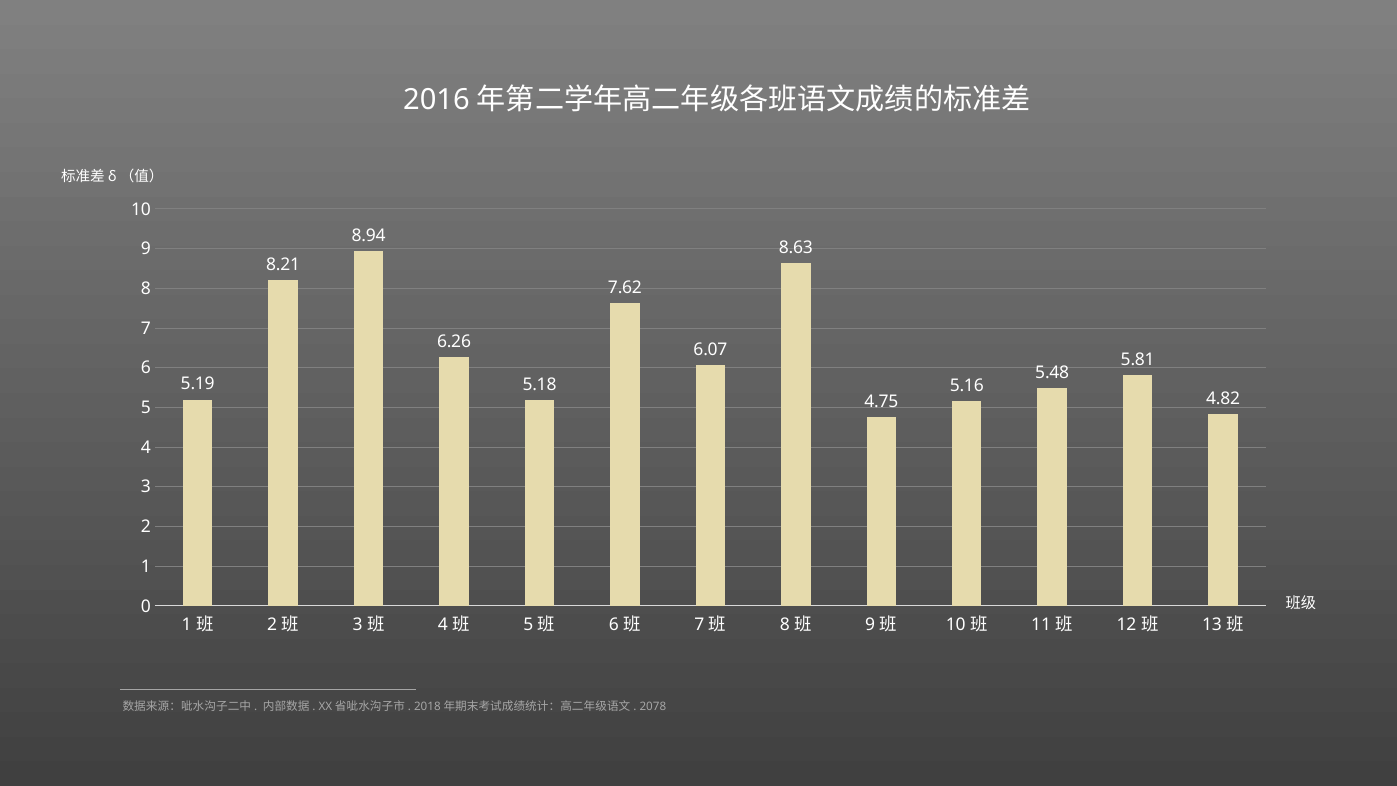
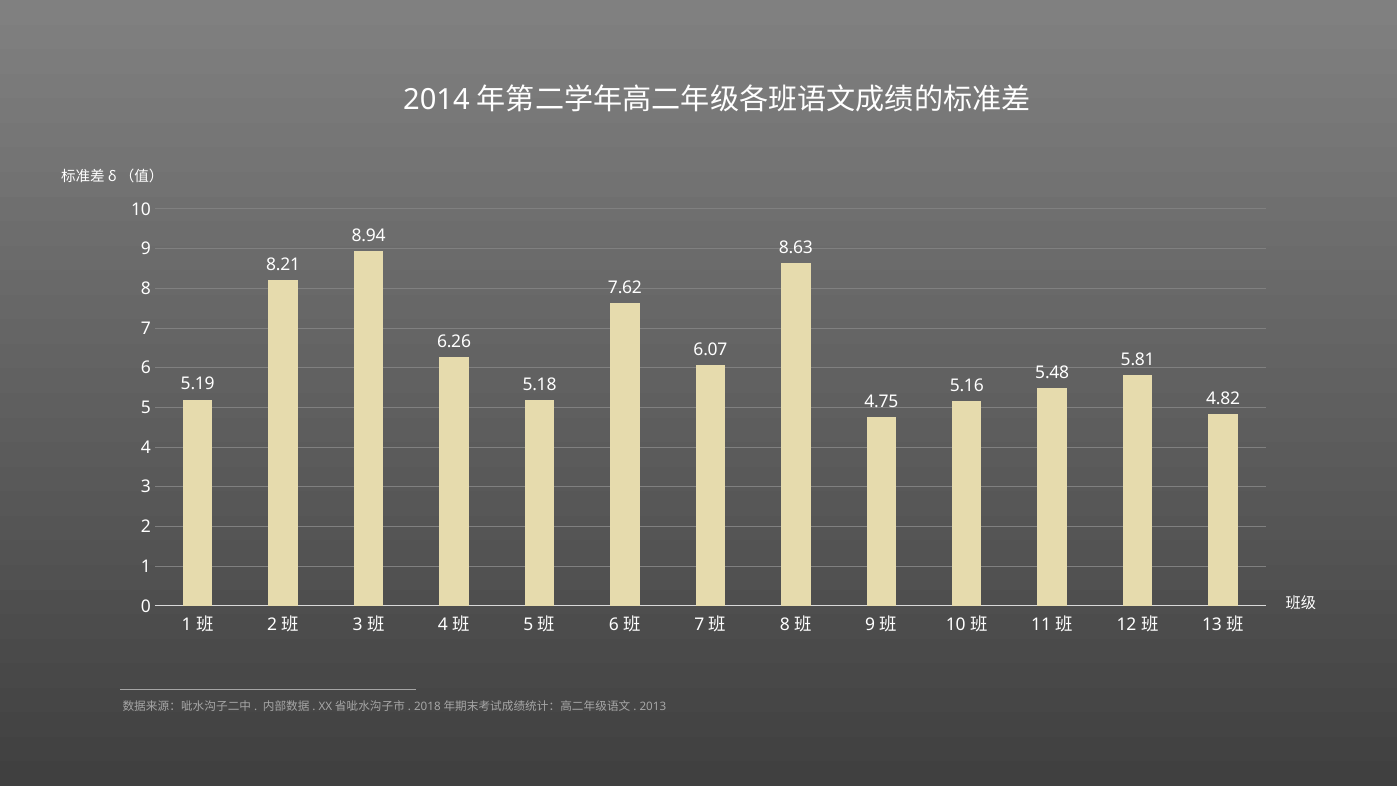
2016: 2016 -> 2014
2078: 2078 -> 2013
